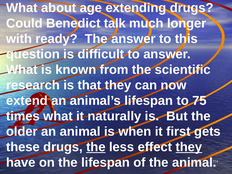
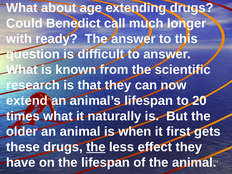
talk: talk -> call
75: 75 -> 20
they at (189, 147) underline: present -> none
